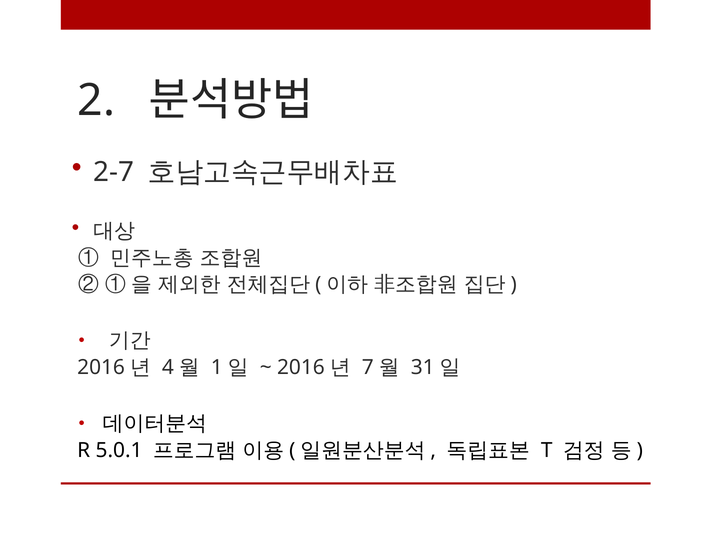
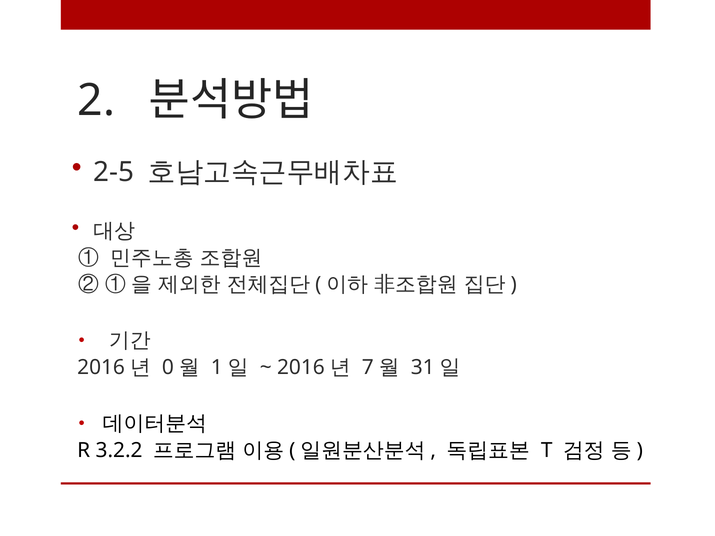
2-7: 2-7 -> 2-5
4: 4 -> 0
5.0.1: 5.0.1 -> 3.2.2
